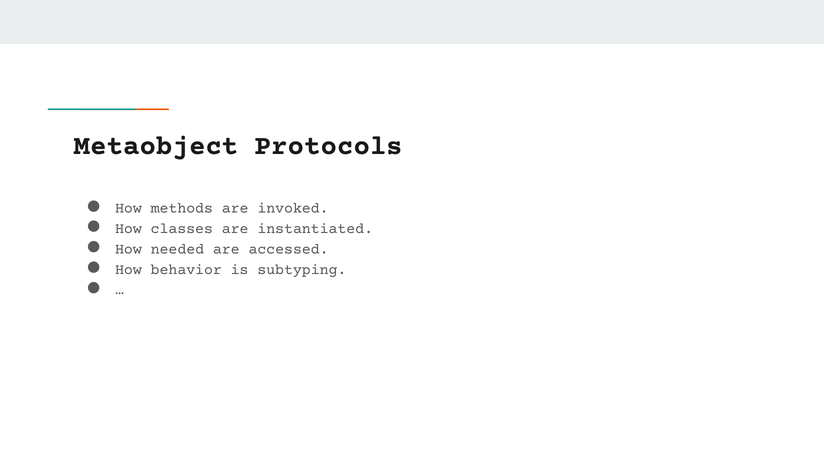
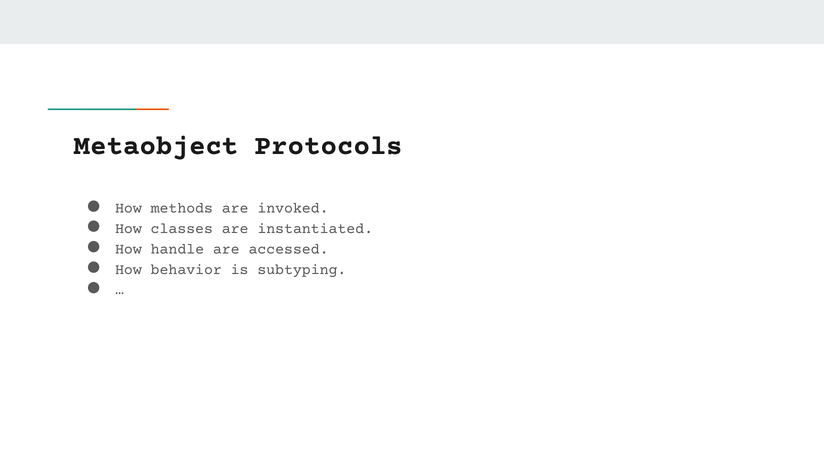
needed: needed -> handle
